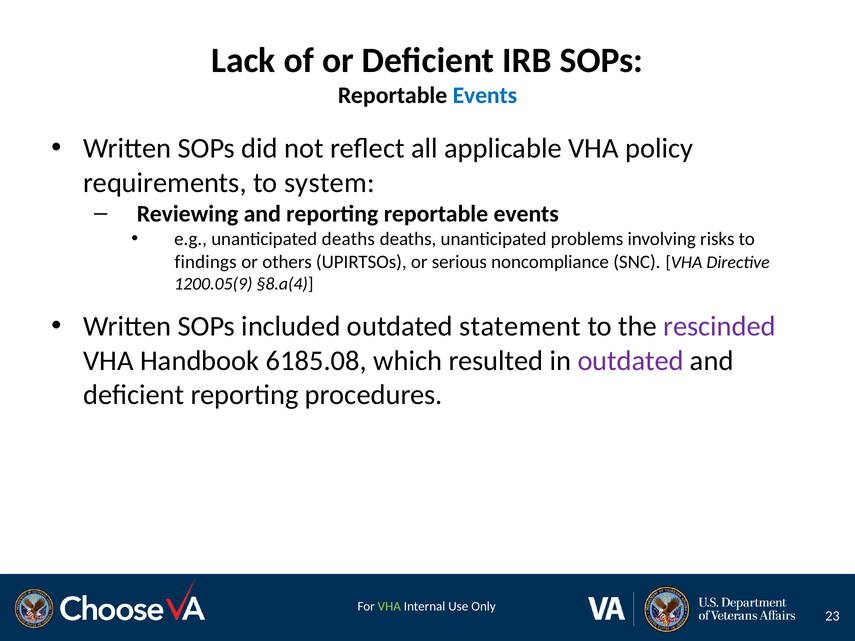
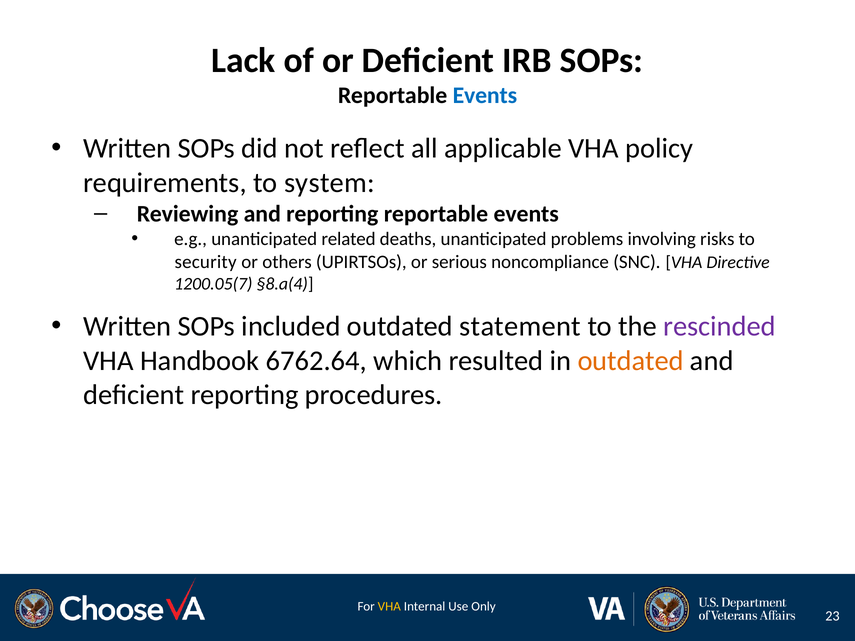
unanticipated deaths: deaths -> related
findings: findings -> security
1200.05(9: 1200.05(9 -> 1200.05(7
6185.08: 6185.08 -> 6762.64
outdated at (631, 361) colour: purple -> orange
VHA at (389, 607) colour: light green -> yellow
